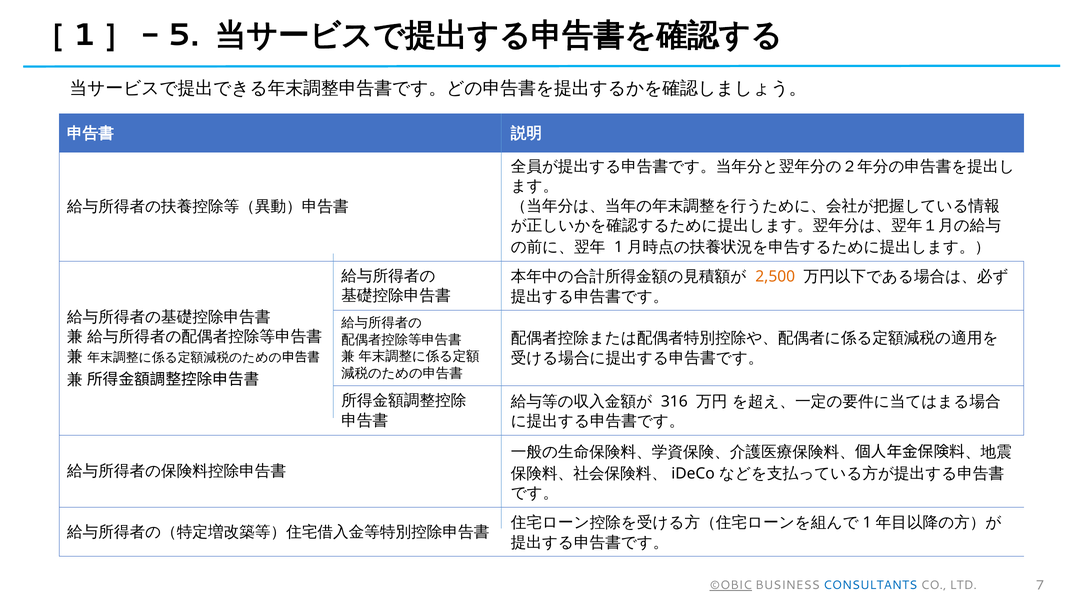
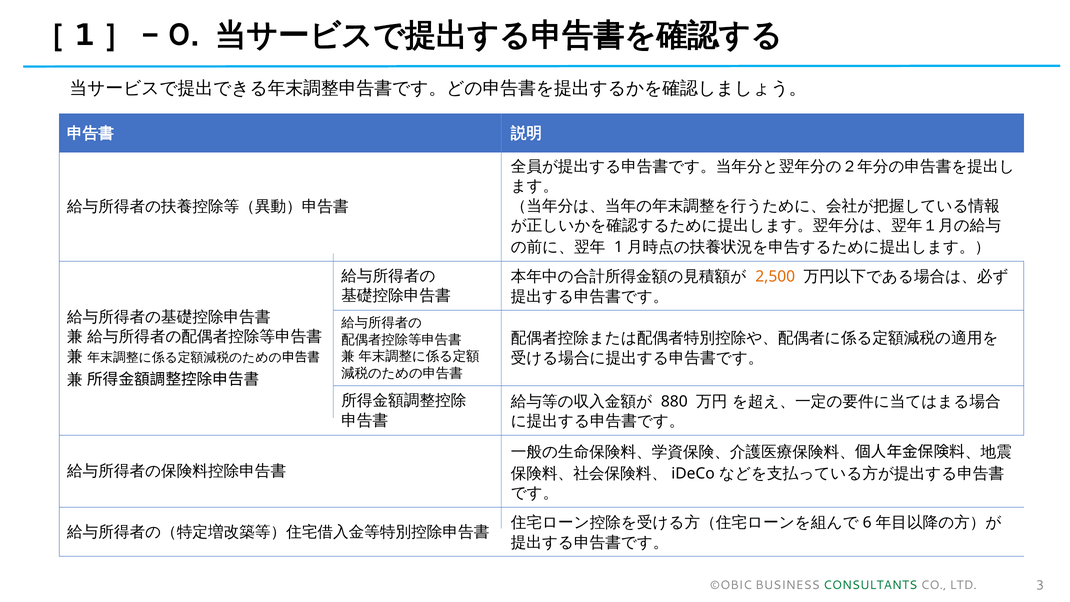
5: 5 -> 0
316: 316 -> 880
1 at (867, 523): 1 -> 6
©OBIC underline: present -> none
CONSULTANTS colour: blue -> green
7: 7 -> 3
